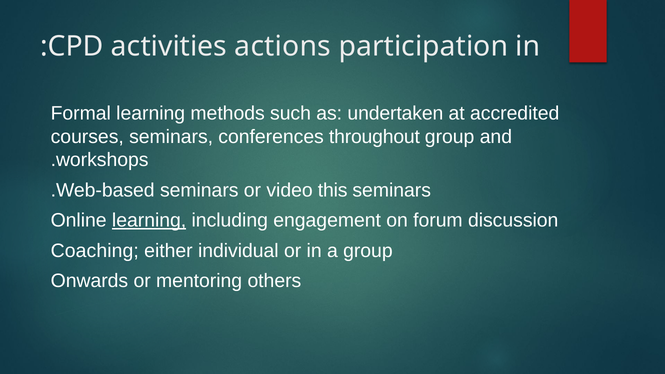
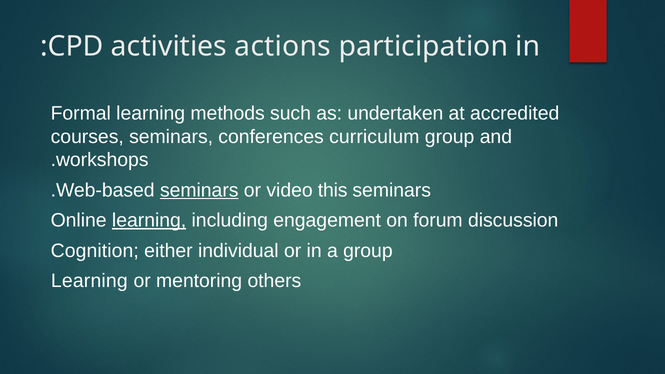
throughout: throughout -> curriculum
seminars at (199, 190) underline: none -> present
Coaching: Coaching -> Cognition
Onwards at (89, 281): Onwards -> Learning
